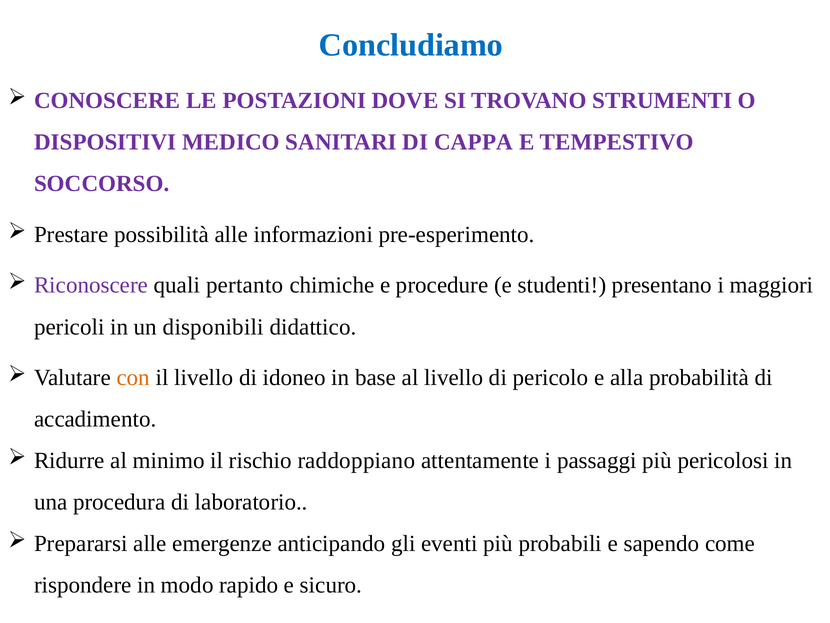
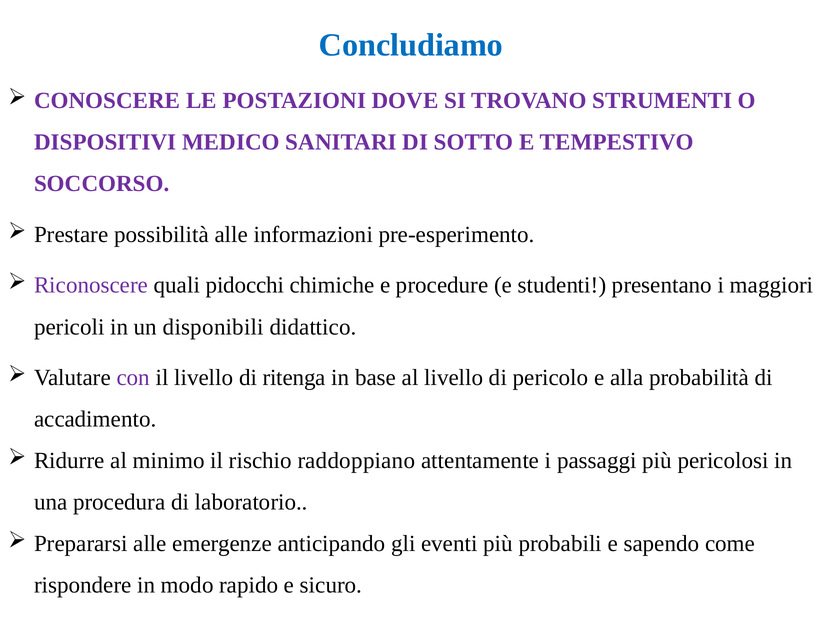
CAPPA: CAPPA -> SOTTO
pertanto: pertanto -> pidocchi
con colour: orange -> purple
idoneo: idoneo -> ritenga
